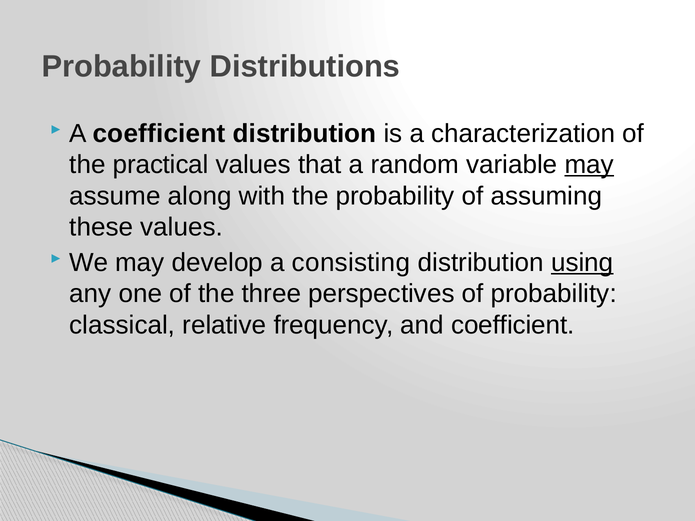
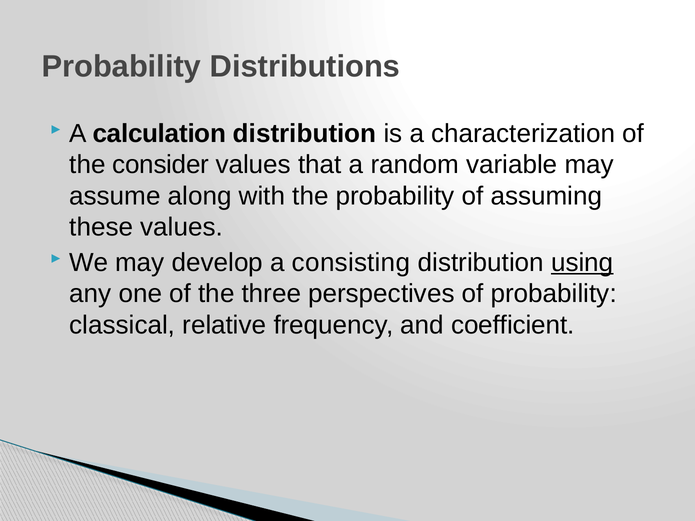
A coefficient: coefficient -> calculation
practical: practical -> consider
may at (589, 165) underline: present -> none
